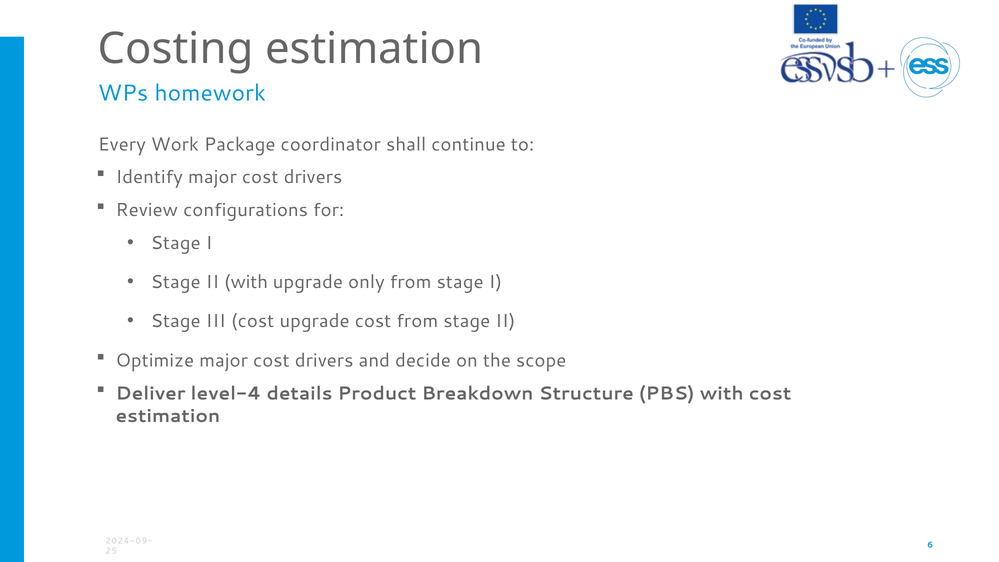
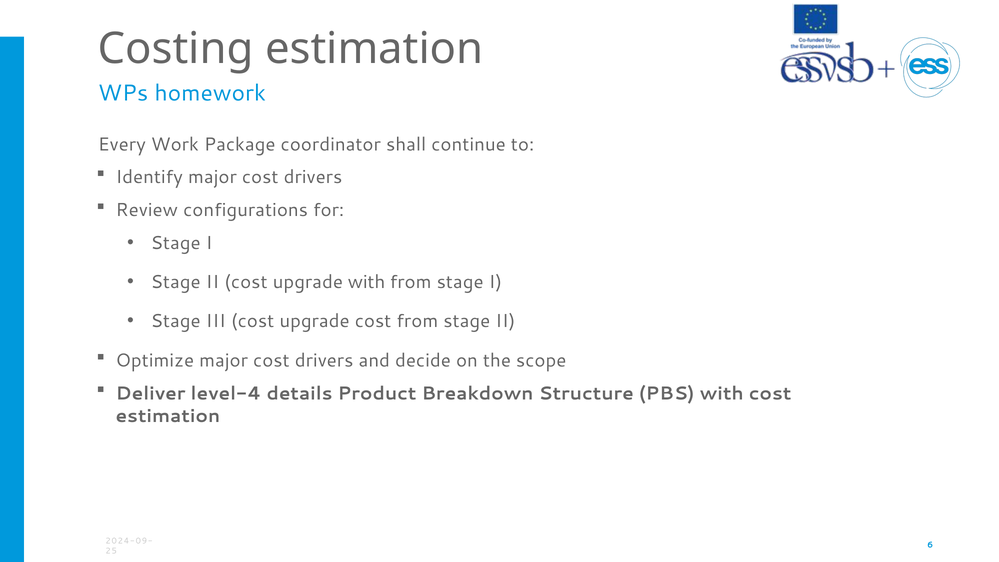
II with: with -> cost
upgrade only: only -> with
